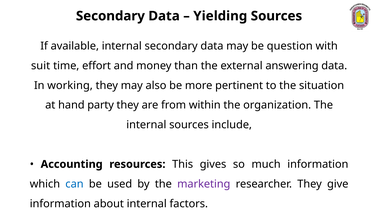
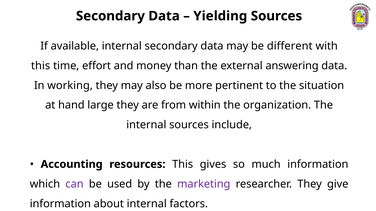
question: question -> different
suit at (41, 66): suit -> this
party: party -> large
can colour: blue -> purple
